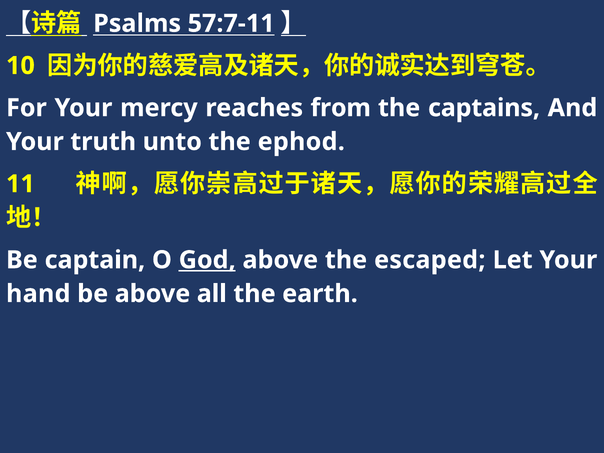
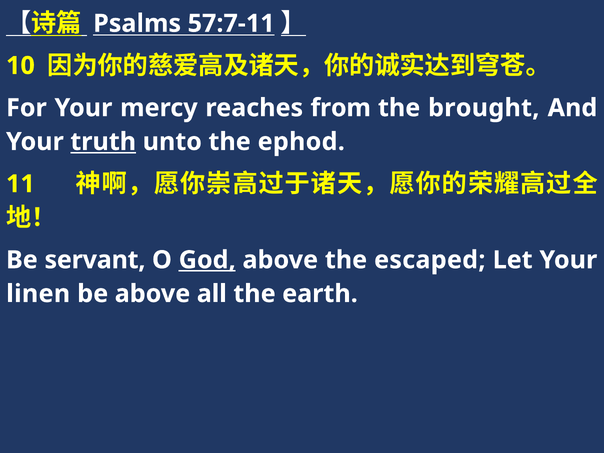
captains: captains -> brought
truth underline: none -> present
captain: captain -> servant
hand: hand -> linen
